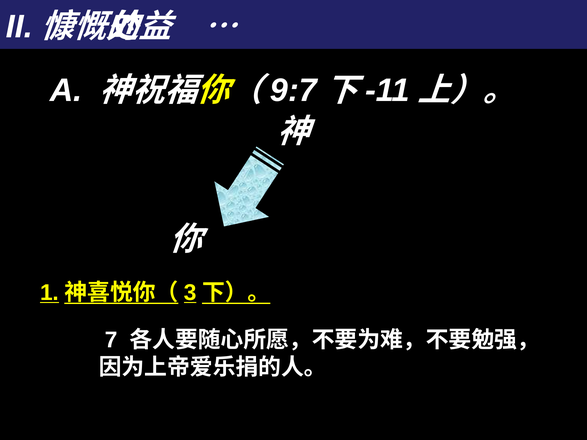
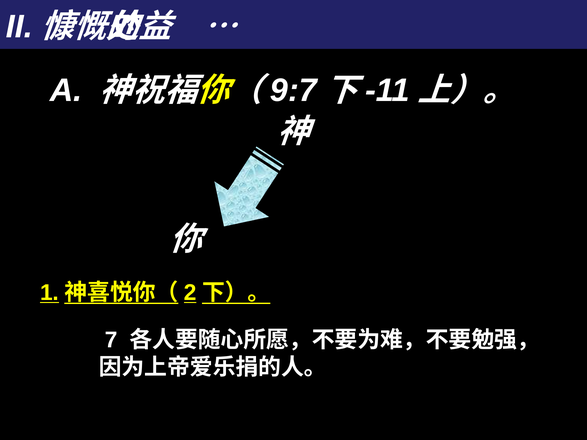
3: 3 -> 2
